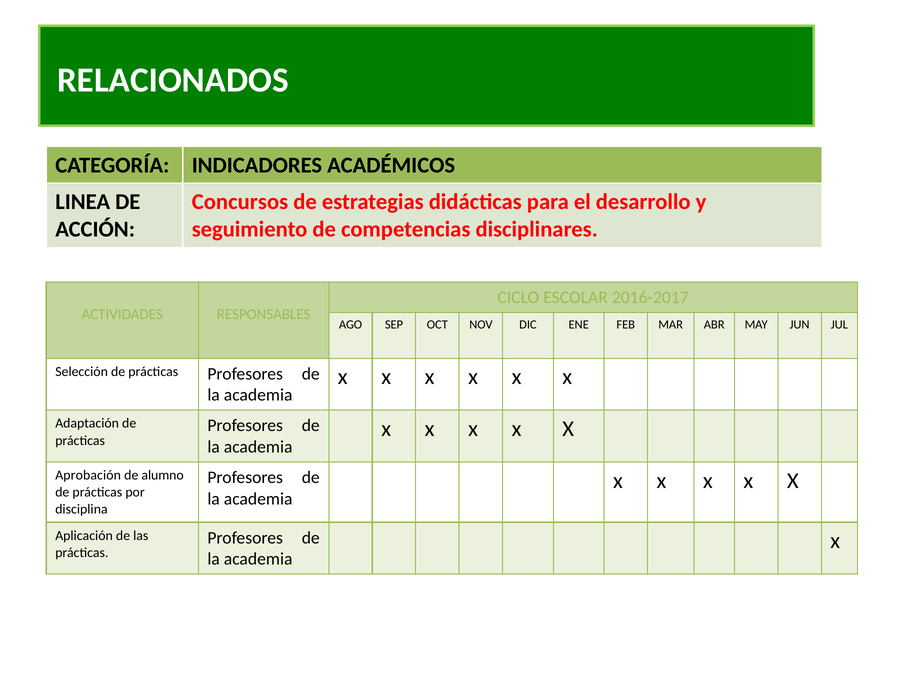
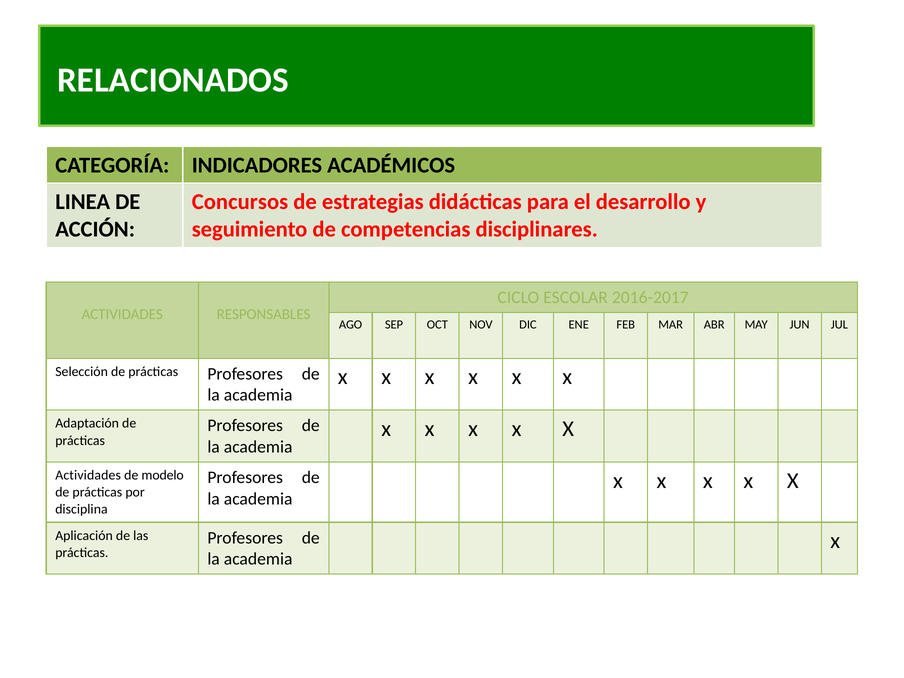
Aprobación at (88, 475): Aprobación -> Actividades
alumno: alumno -> modelo
